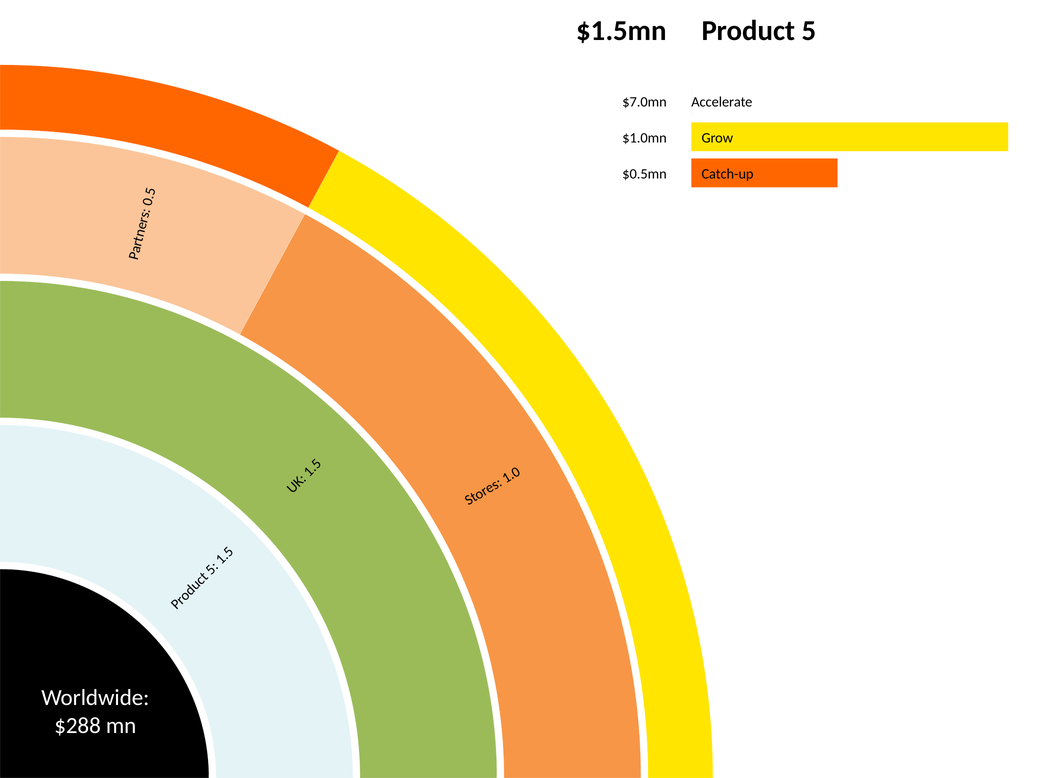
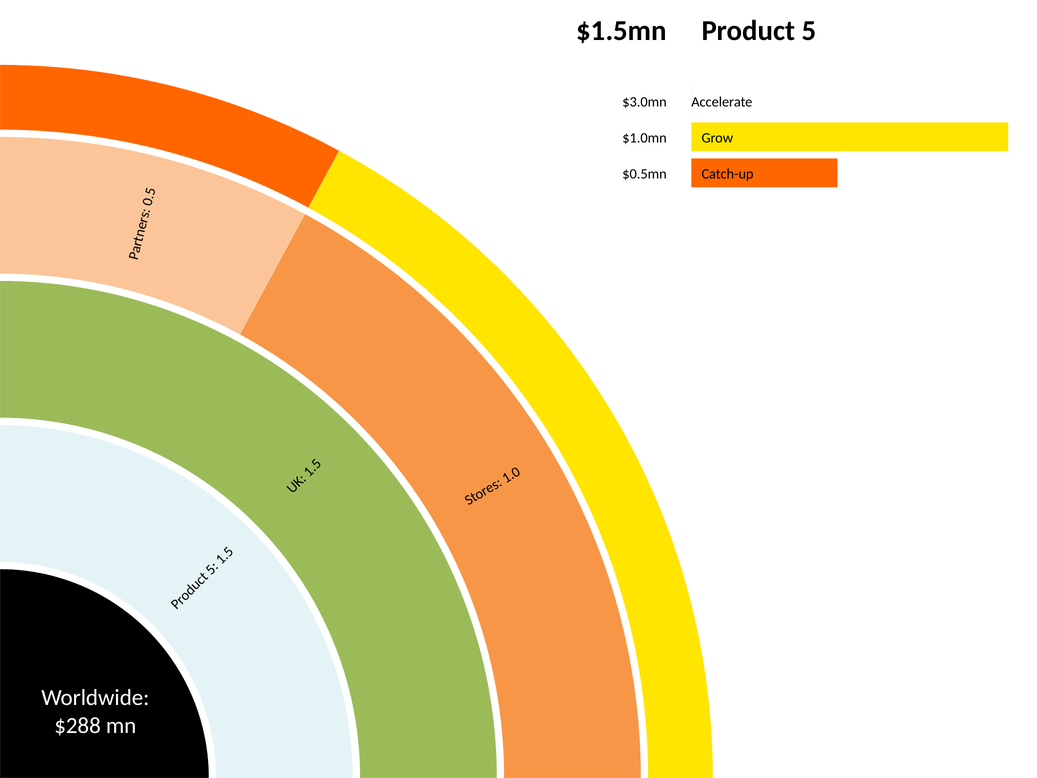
$7.0mn: $7.0mn -> $3.0mn
